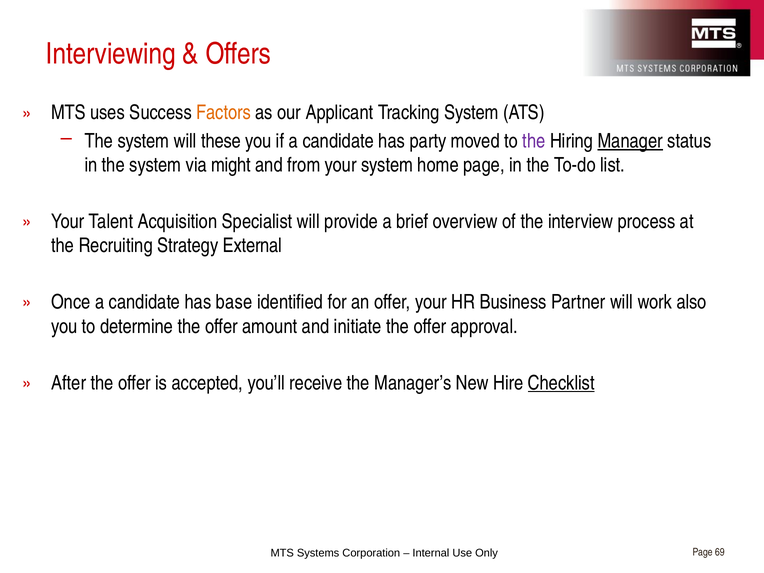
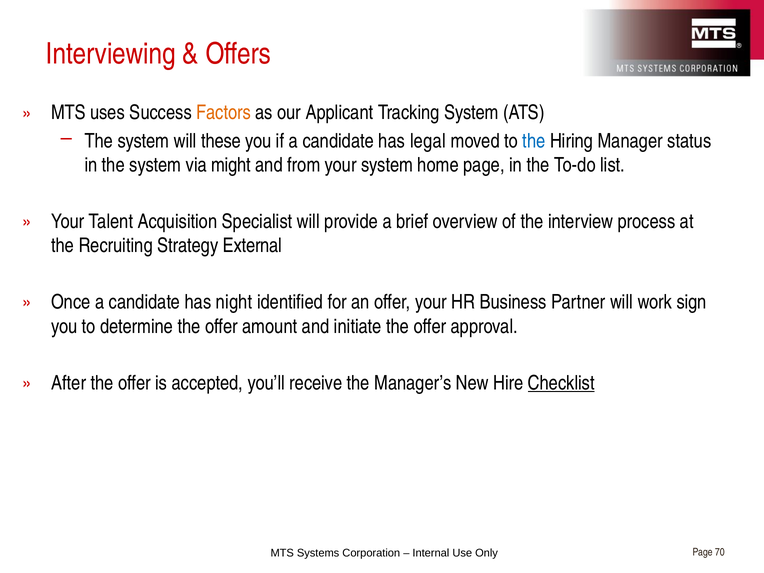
party: party -> legal
the at (534, 141) colour: purple -> blue
Manager underline: present -> none
base: base -> night
also: also -> sign
69: 69 -> 70
